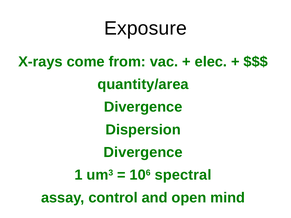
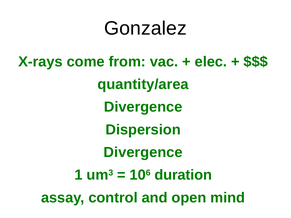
Exposure: Exposure -> Gonzalez
spectral: spectral -> duration
